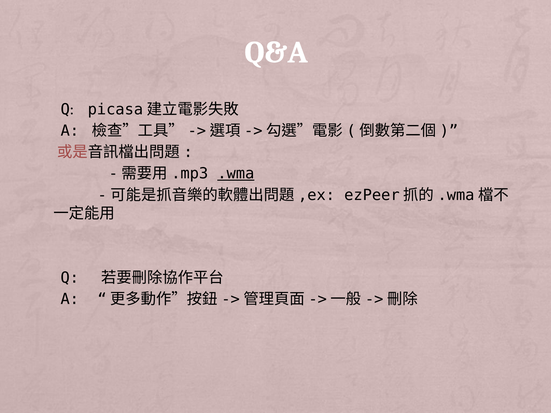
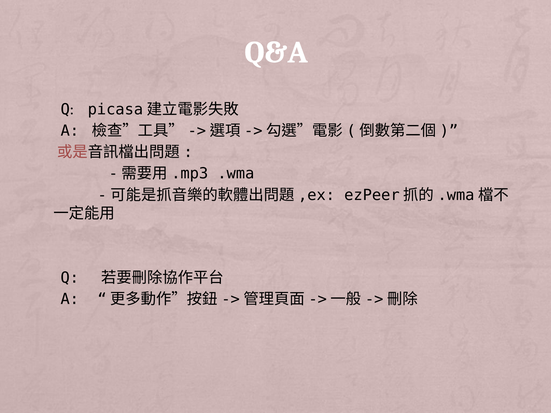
.wma underline: present -> none
